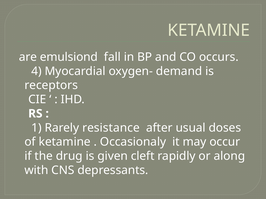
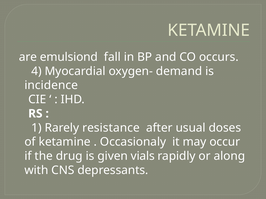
receptors: receptors -> incidence
cleft: cleft -> vials
